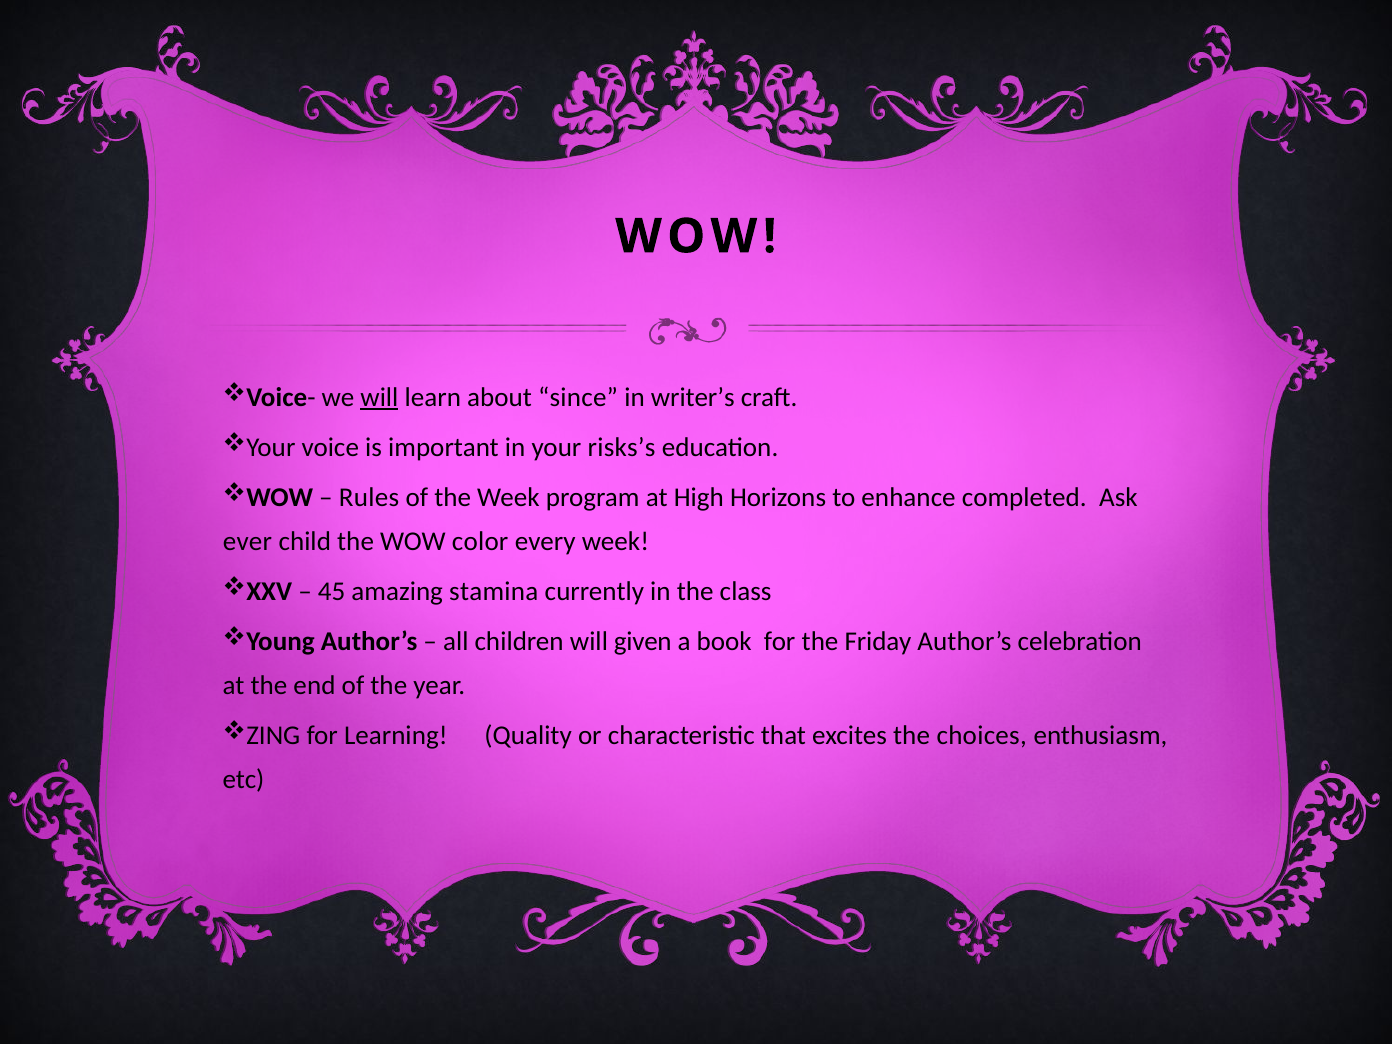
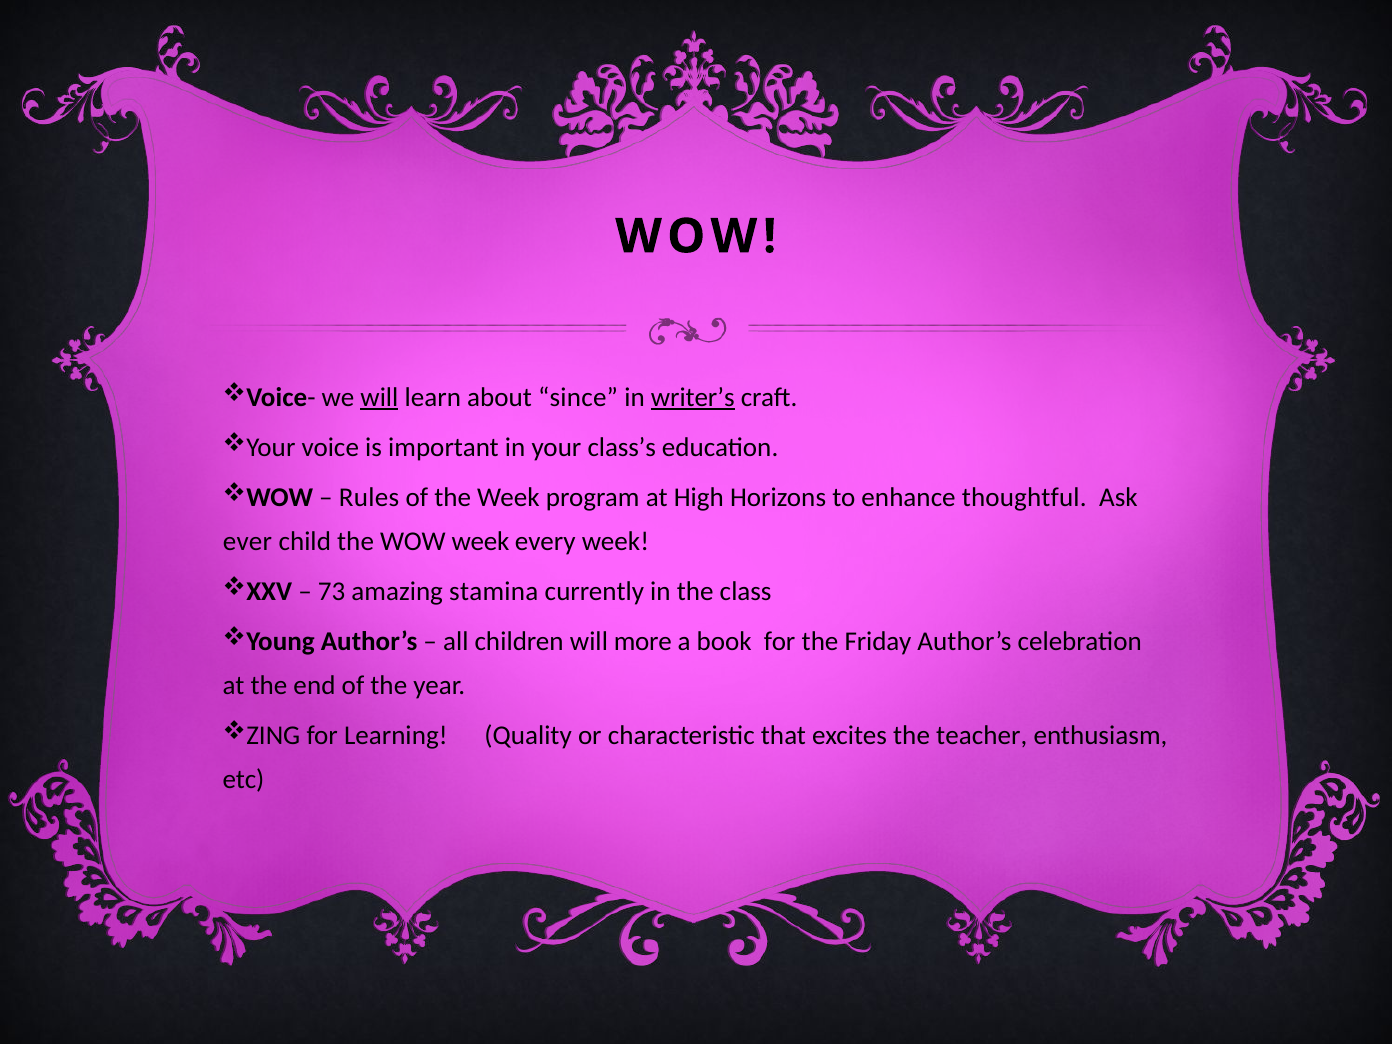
writer’s underline: none -> present
risks’s: risks’s -> class’s
completed: completed -> thoughtful
WOW color: color -> week
45: 45 -> 73
given: given -> more
choices: choices -> teacher
